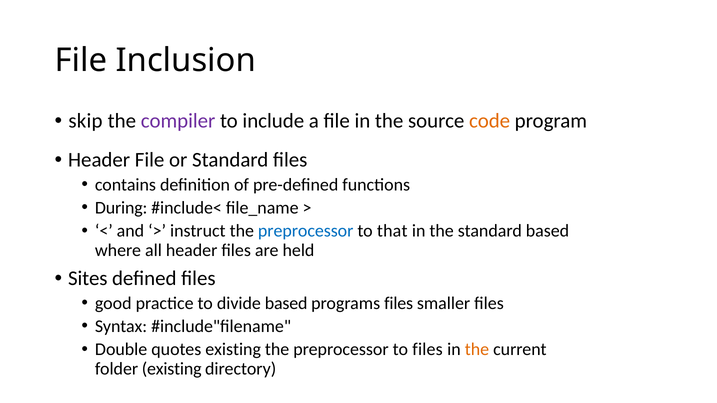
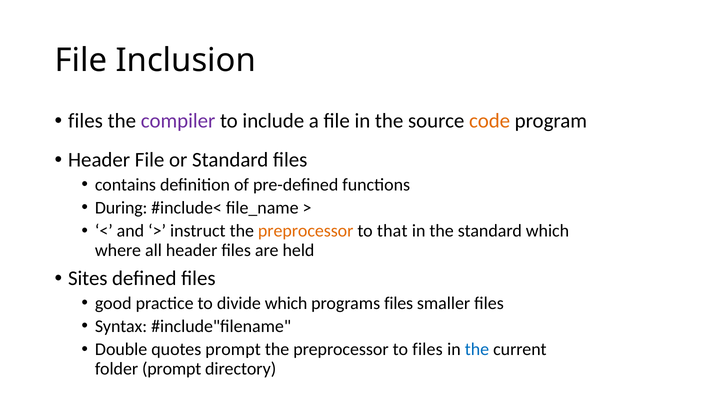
skip at (85, 121): skip -> files
preprocessor at (306, 231) colour: blue -> orange
standard based: based -> which
divide based: based -> which
quotes existing: existing -> prompt
the at (477, 350) colour: orange -> blue
folder existing: existing -> prompt
